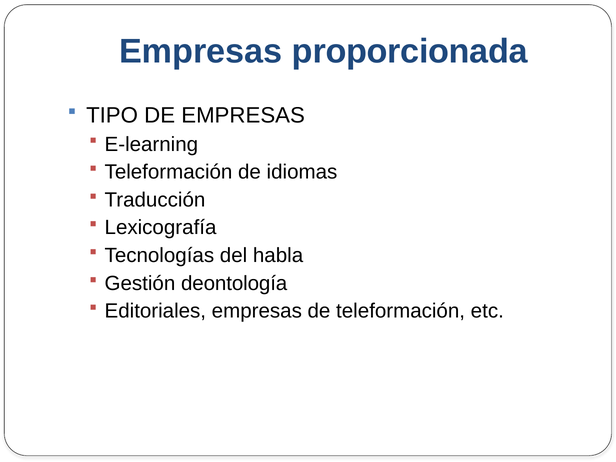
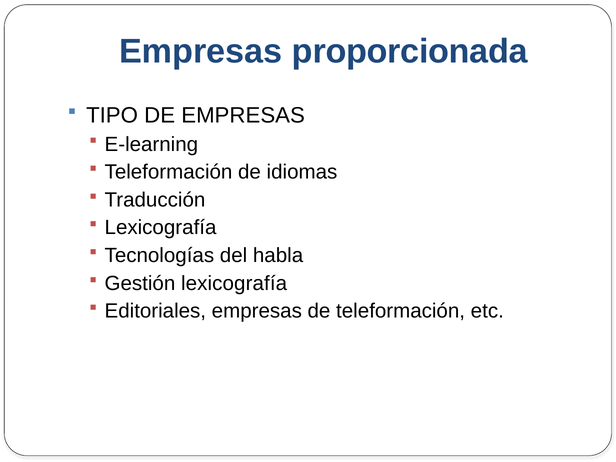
Gestión deontología: deontología -> lexicografía
